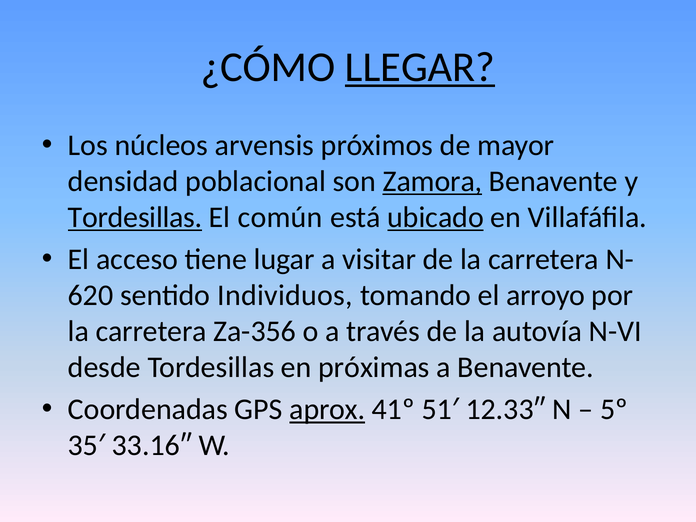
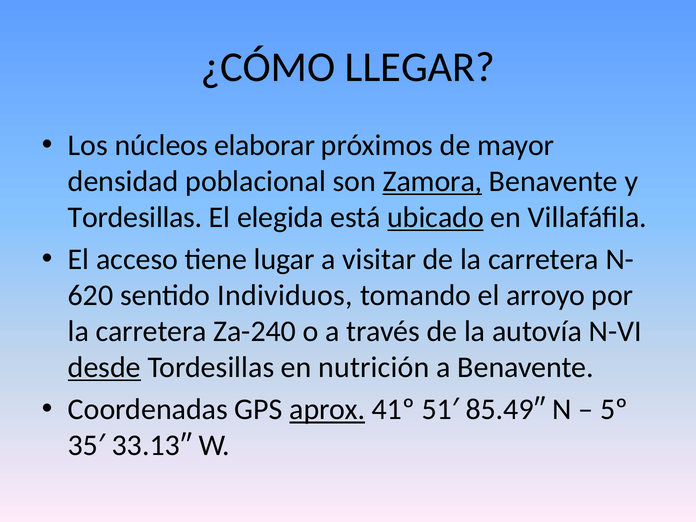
LLEGAR underline: present -> none
arvensis: arvensis -> elaborar
Tordesillas at (135, 217) underline: present -> none
común: común -> elegida
Za-356: Za-356 -> Za-240
desde underline: none -> present
próximas: próximas -> nutrición
12.33″: 12.33″ -> 85.49″
33.16″: 33.16″ -> 33.13″
